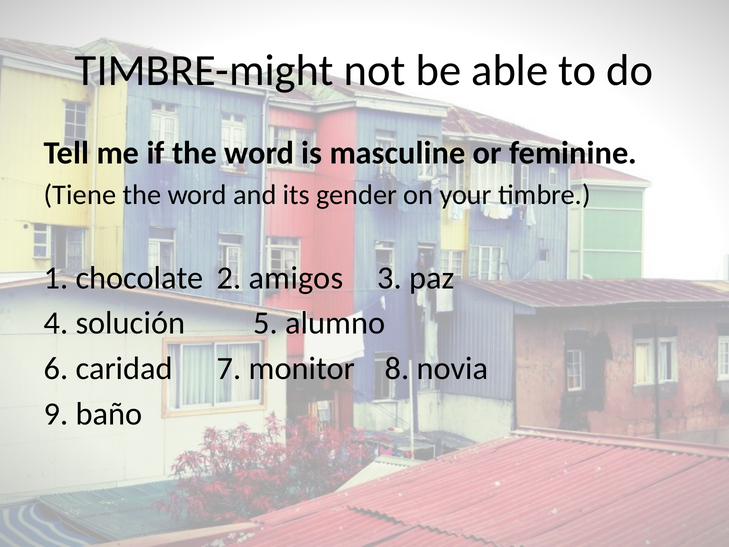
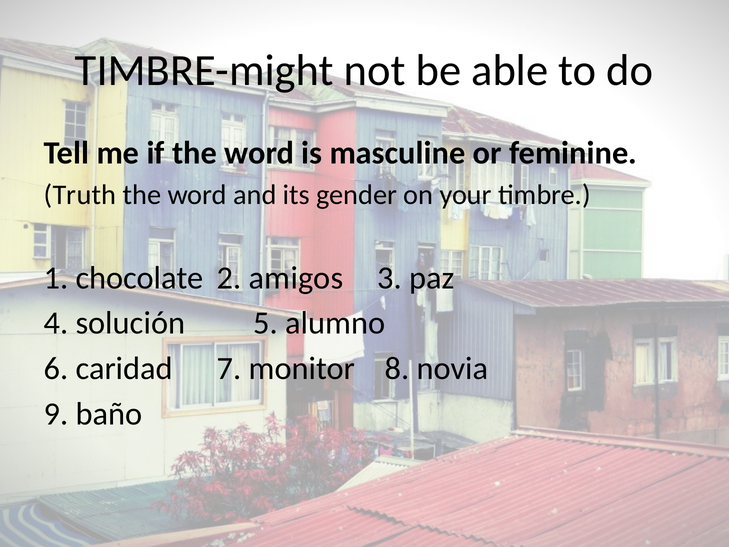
Tiene: Tiene -> Truth
